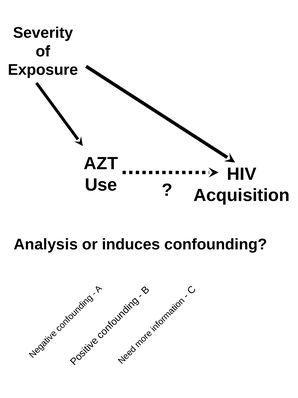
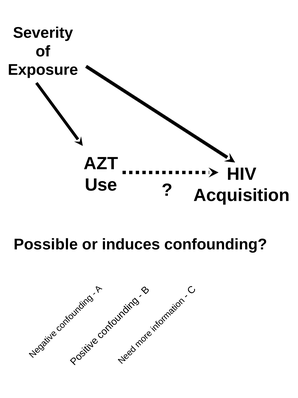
Analysis: Analysis -> Possible
